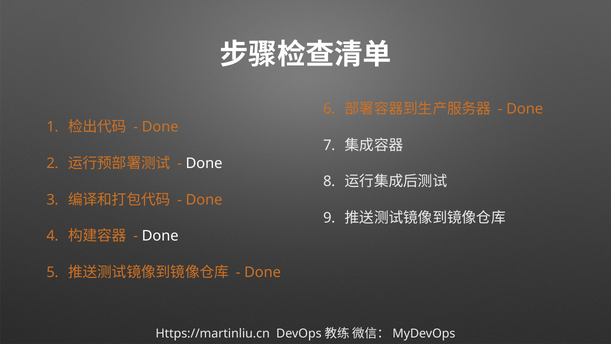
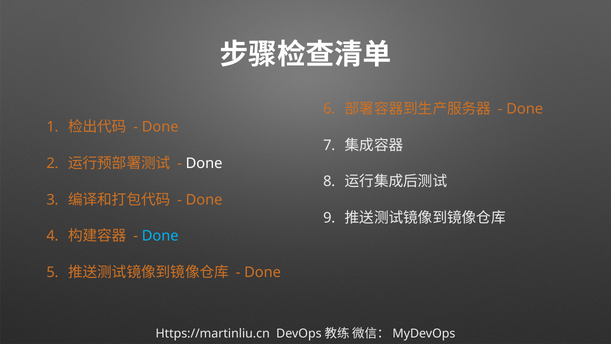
Done at (160, 236) colour: white -> light blue
